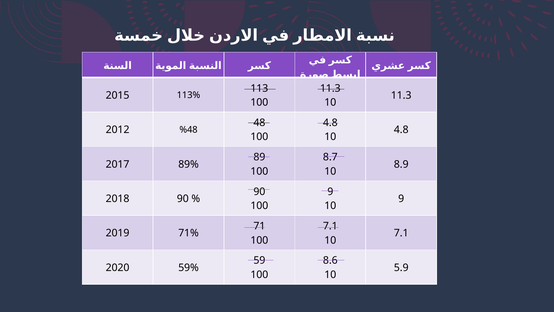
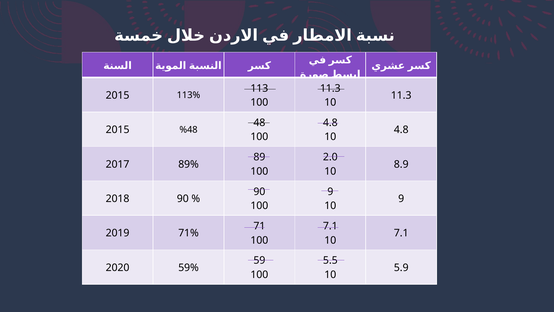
2012 at (118, 130): 2012 -> 2015
8.7: 8.7 -> 2.0
8.6: 8.6 -> 5.5
